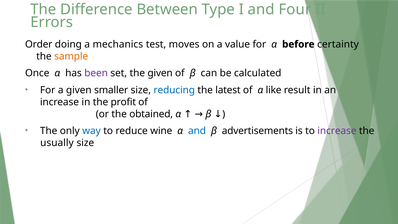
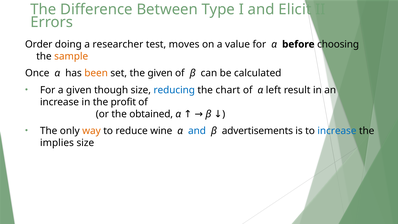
Four: Four -> Elicit
mechanics: mechanics -> researcher
certainty: certainty -> choosing
been colour: purple -> orange
smaller: smaller -> though
latest: latest -> chart
like: like -> left
way colour: blue -> orange
increase at (337, 131) colour: purple -> blue
usually: usually -> implies
